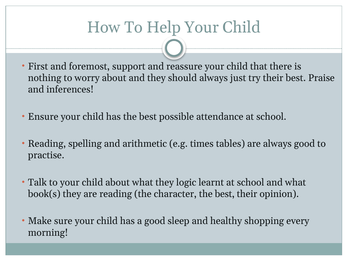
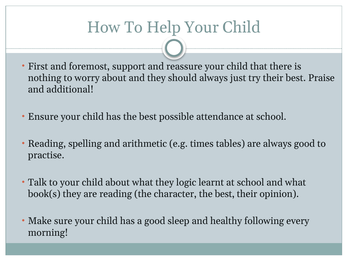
inferences: inferences -> additional
shopping: shopping -> following
